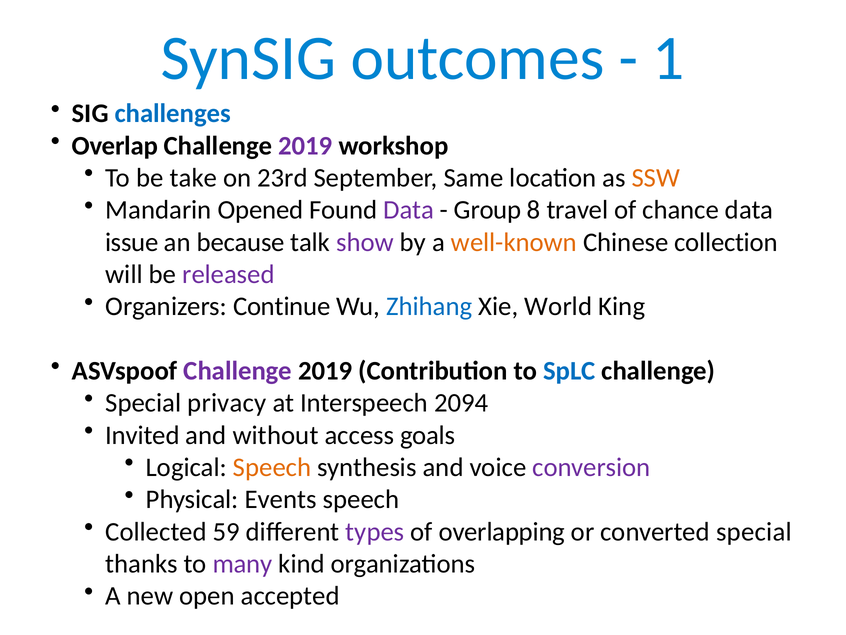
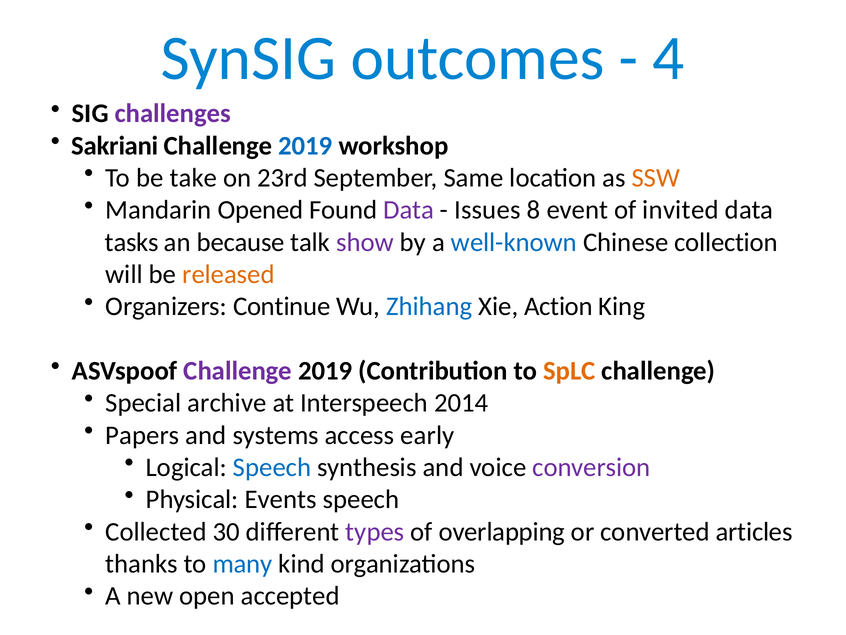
1: 1 -> 4
challenges colour: blue -> purple
Overlap: Overlap -> Sakriani
2019 at (305, 146) colour: purple -> blue
Group: Group -> Issues
travel: travel -> event
chance: chance -> invited
issue: issue -> tasks
well-known colour: orange -> blue
released colour: purple -> orange
World: World -> Action
SpLC colour: blue -> orange
privacy: privacy -> archive
2094: 2094 -> 2014
Invited: Invited -> Papers
without: without -> systems
goals: goals -> early
Speech at (272, 467) colour: orange -> blue
59: 59 -> 30
converted special: special -> articles
many colour: purple -> blue
